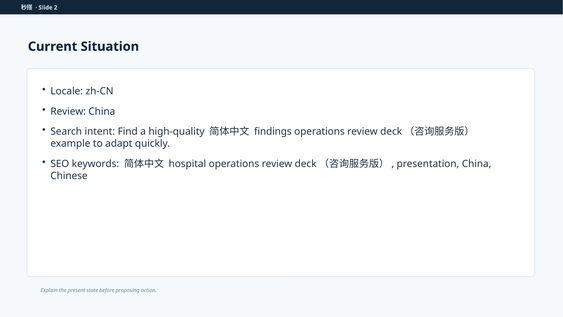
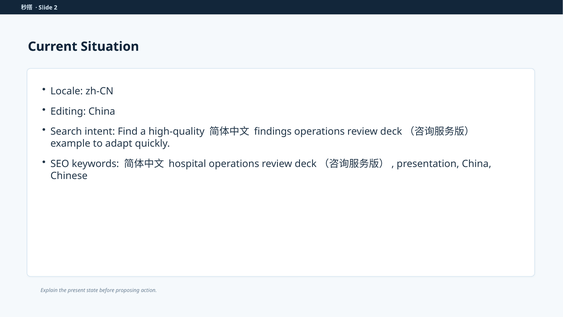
Review at (68, 111): Review -> Editing
